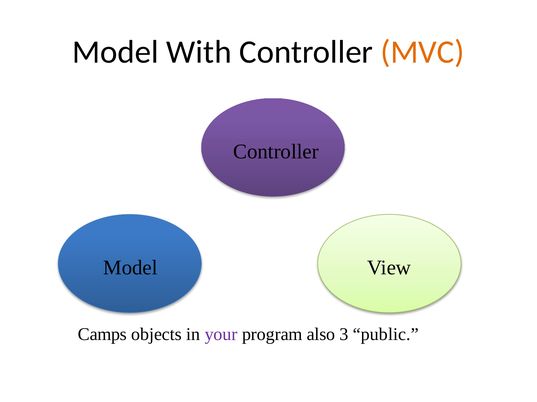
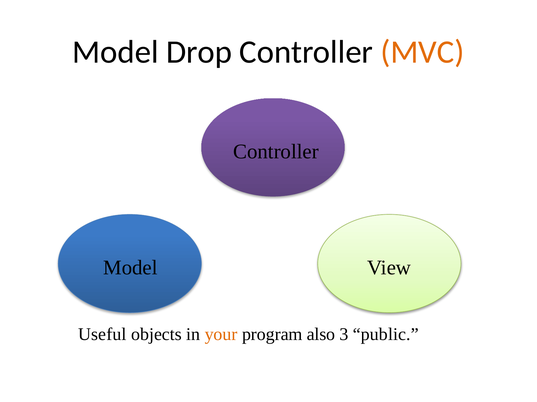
With: With -> Drop
Camps: Camps -> Useful
your colour: purple -> orange
